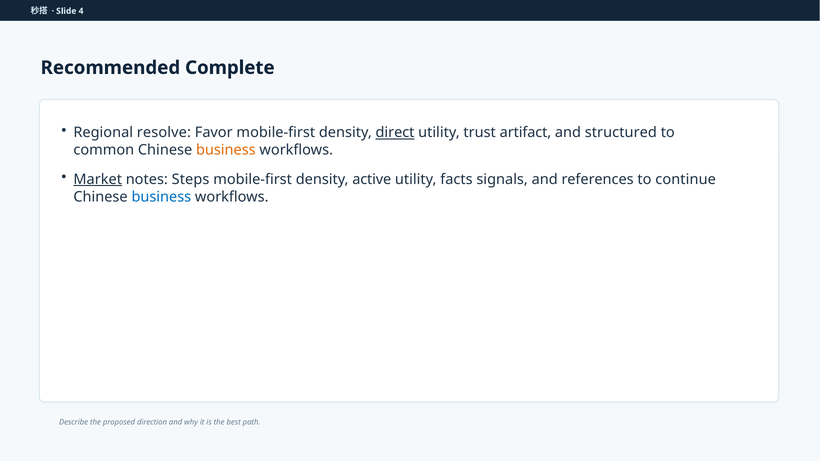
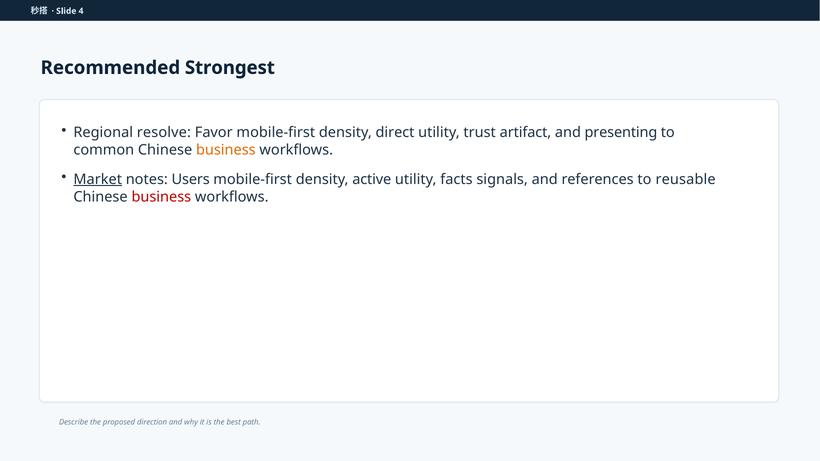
Complete: Complete -> Strongest
direct underline: present -> none
structured: structured -> presenting
Steps: Steps -> Users
continue: continue -> reusable
business at (161, 197) colour: blue -> red
